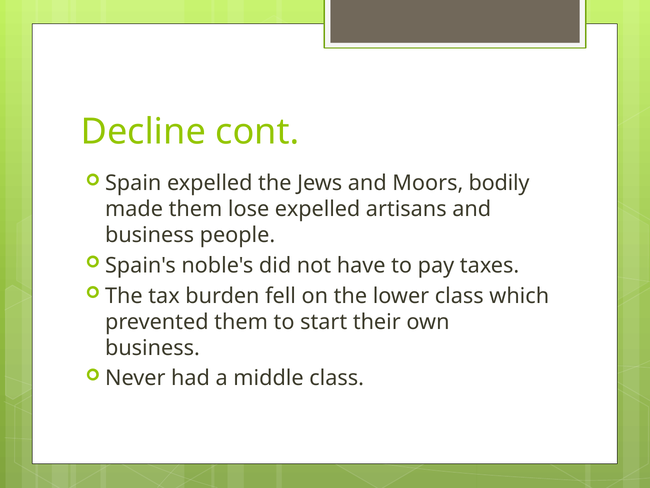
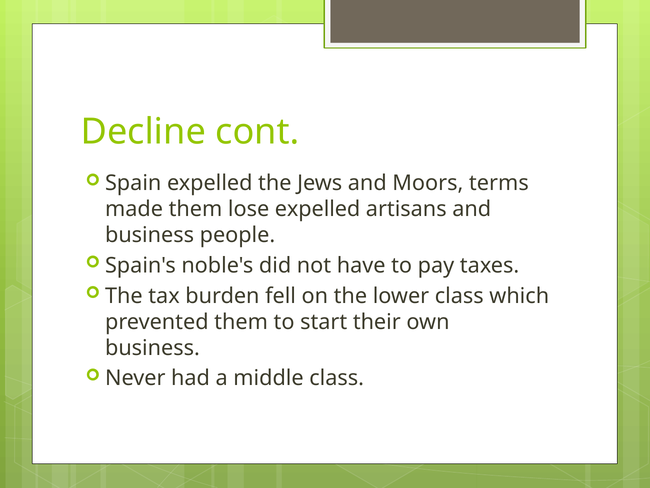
bodily: bodily -> terms
